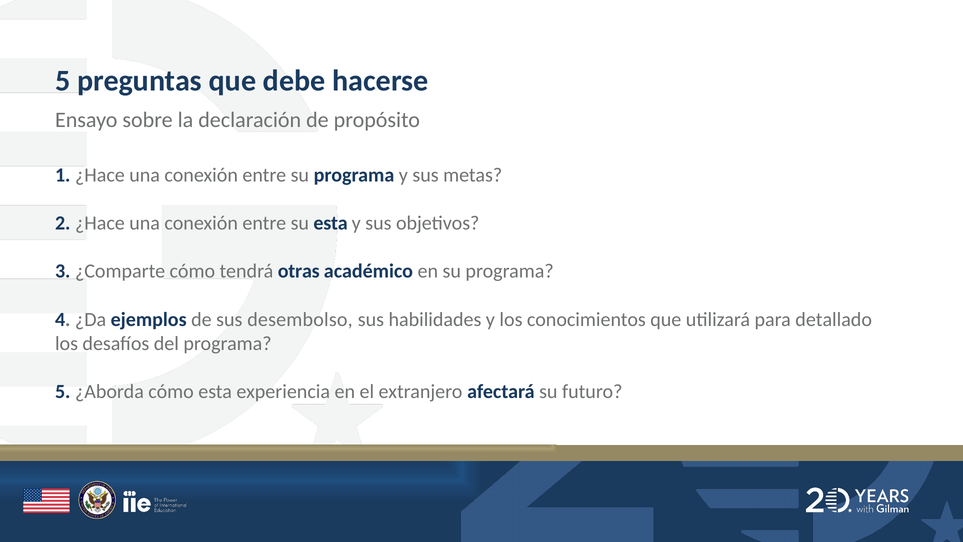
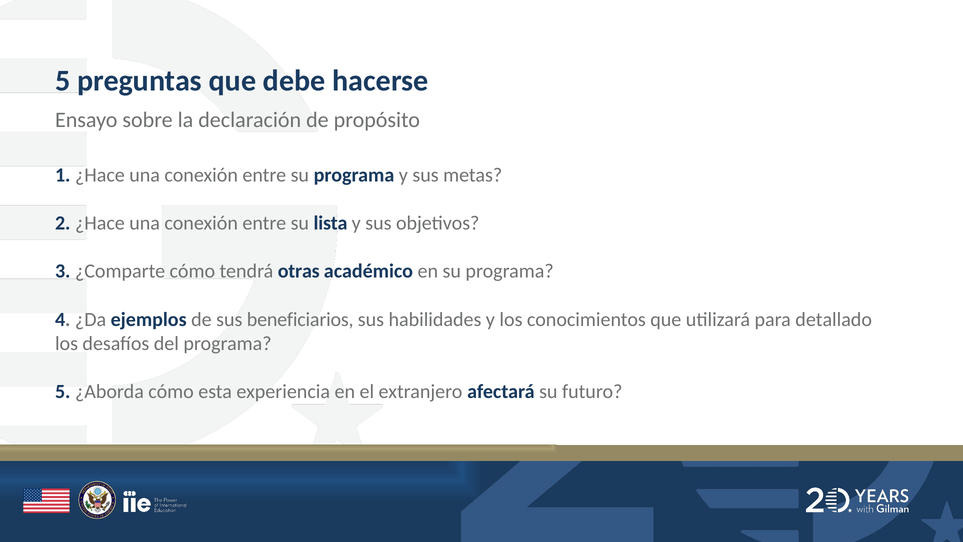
su esta: esta -> lista
desembolso: desembolso -> beneficiarios
